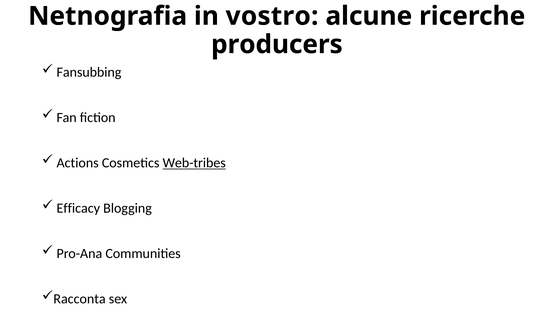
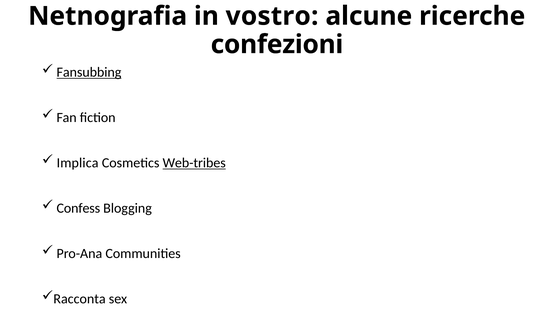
producers: producers -> confezioni
Fansubbing underline: none -> present
Actions: Actions -> Implica
Efficacy: Efficacy -> Confess
